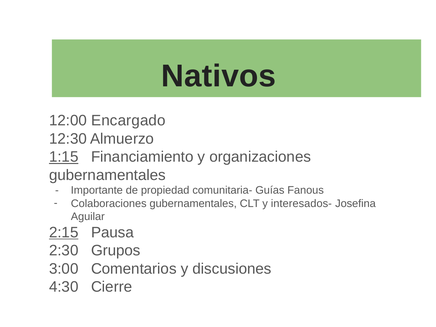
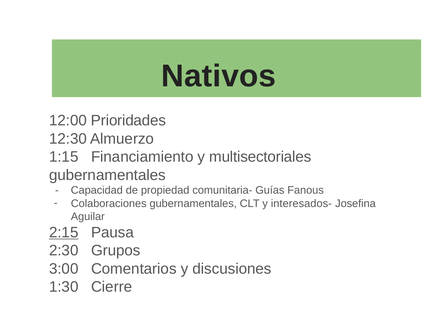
Encargado: Encargado -> Prioridades
1:15 underline: present -> none
organizaciones: organizaciones -> multisectoriales
Importante: Importante -> Capacidad
4:30: 4:30 -> 1:30
